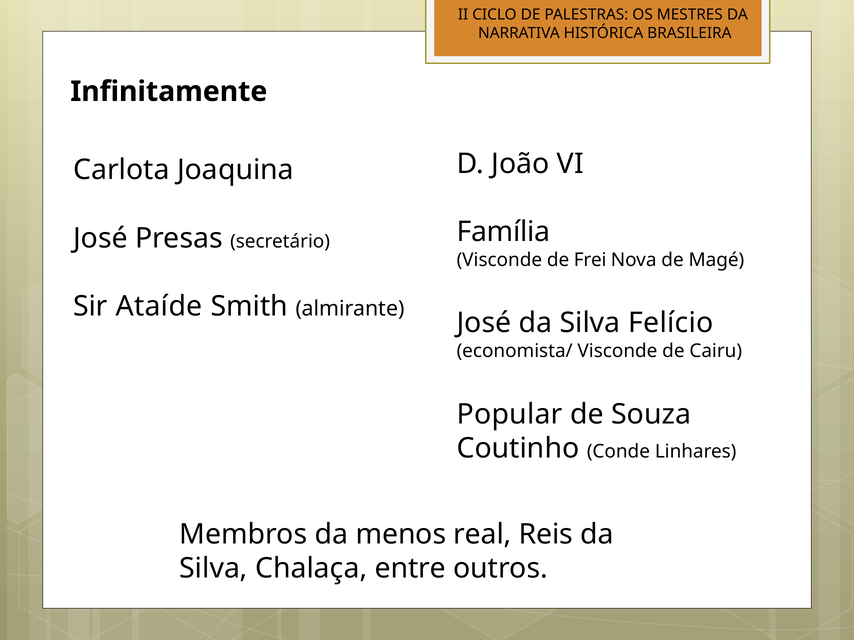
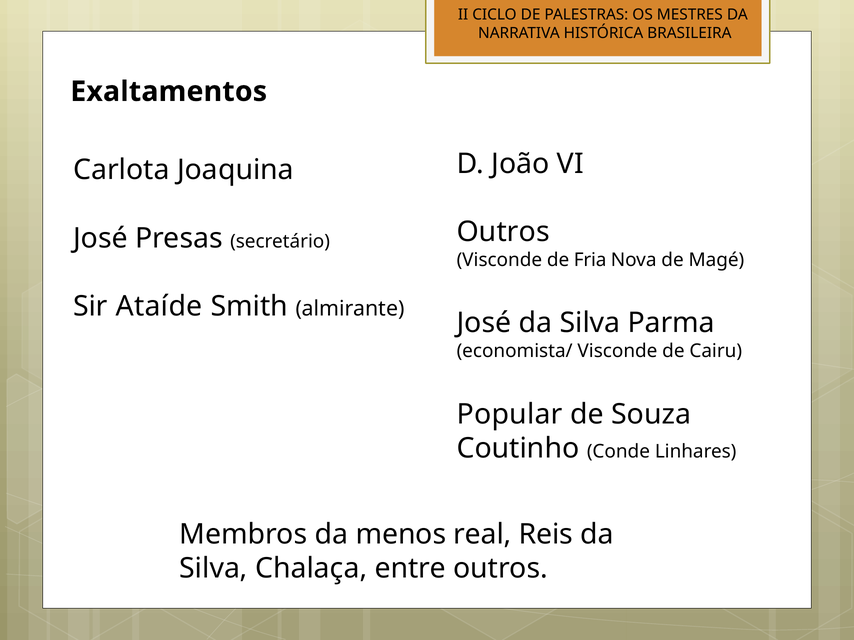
Infinitamente: Infinitamente -> Exaltamentos
Família at (503, 232): Família -> Outros
Frei: Frei -> Fria
Felício: Felício -> Parma
